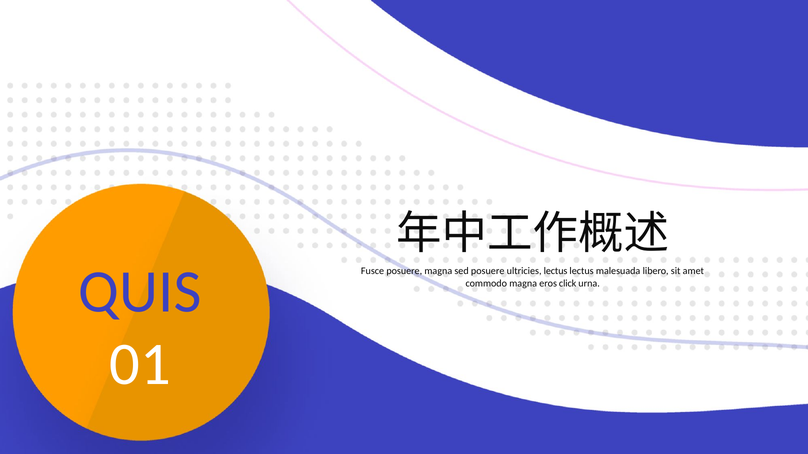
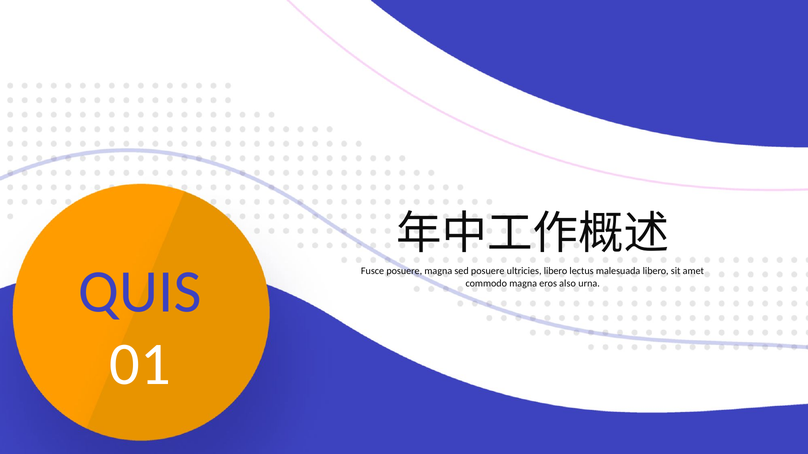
ultricies lectus: lectus -> libero
click: click -> also
